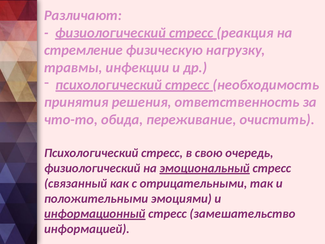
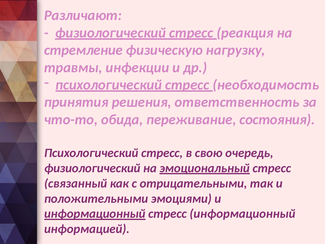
очистить: очистить -> состояния
стресс замешательство: замешательство -> информационный
